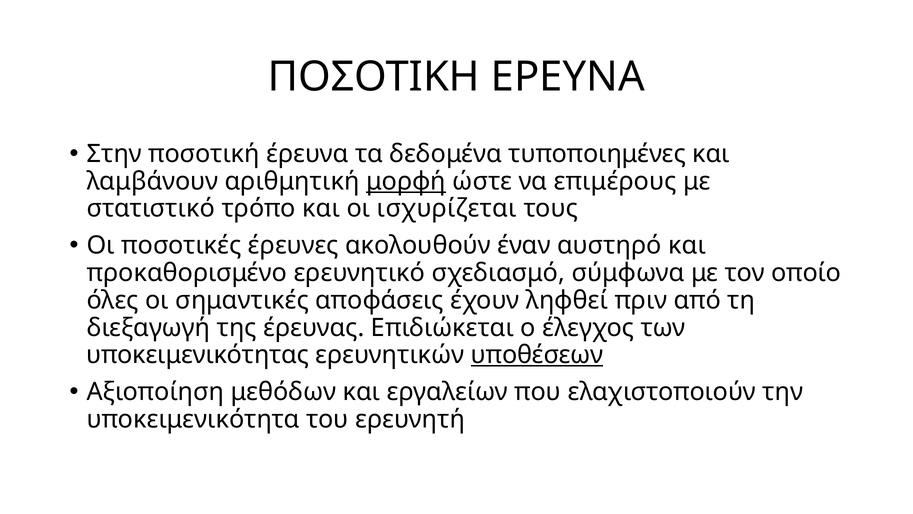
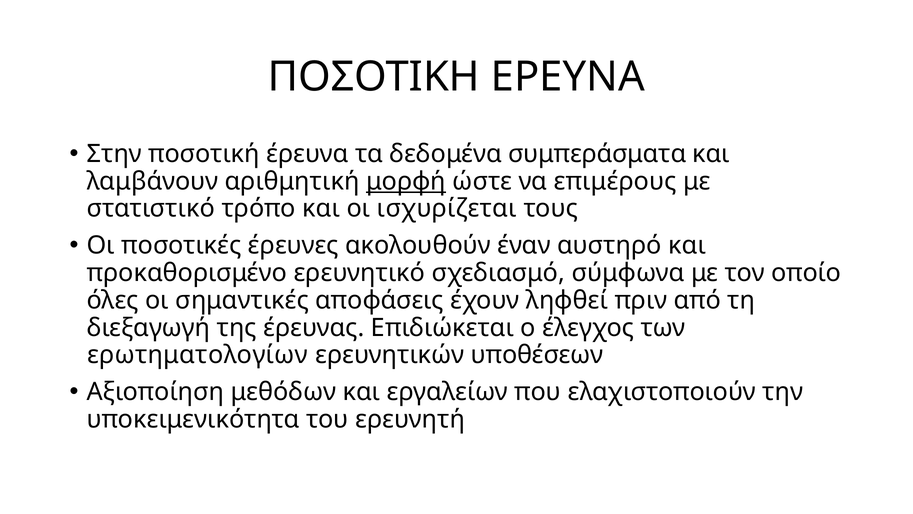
τυποποιημένες: τυποποιημένες -> συμπεράσματα
υποκειμενικότητας: υποκειμενικότητας -> ερωτηματολογίων
υποθέσεων underline: present -> none
